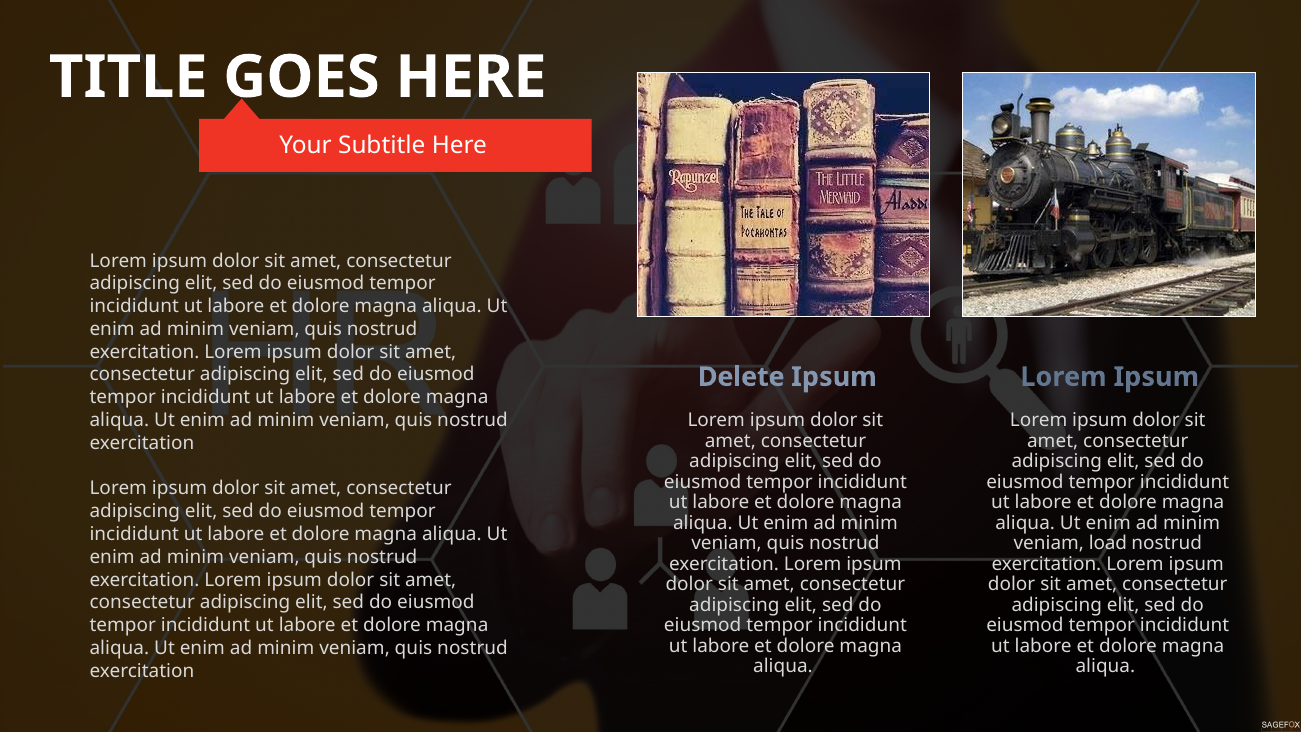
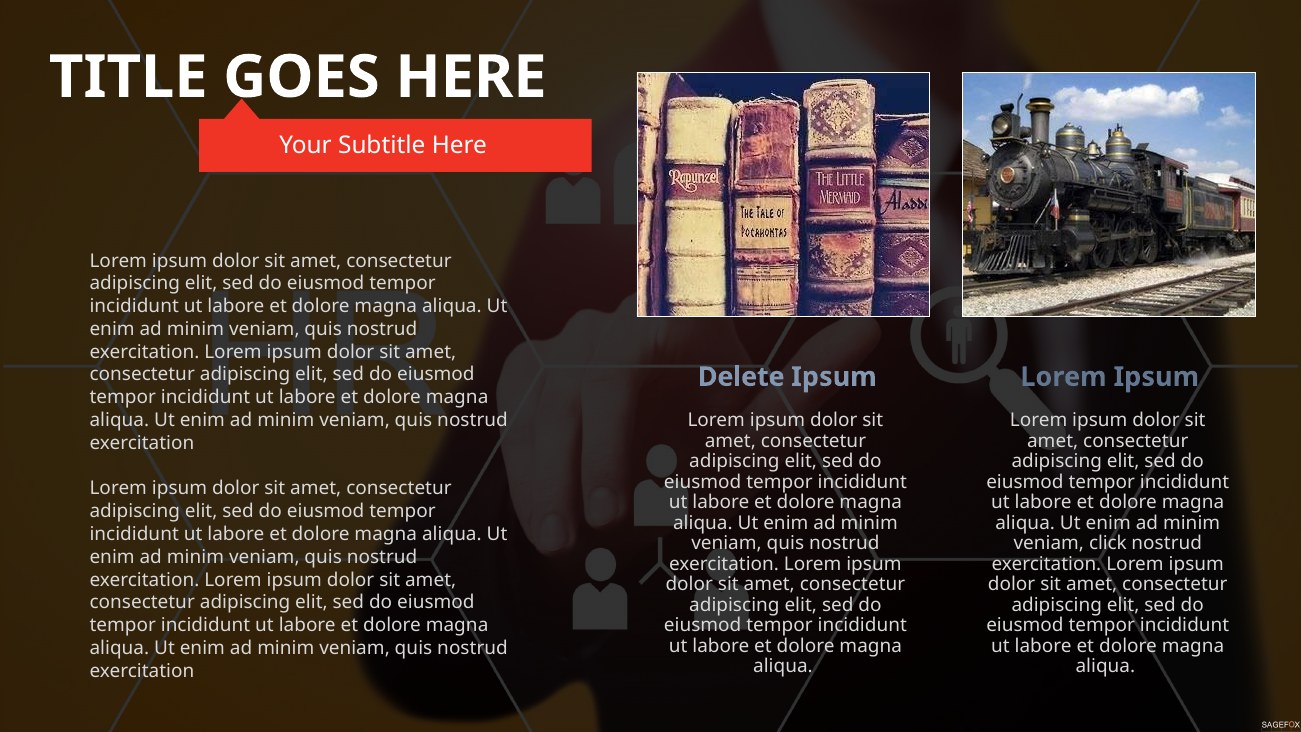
load: load -> click
